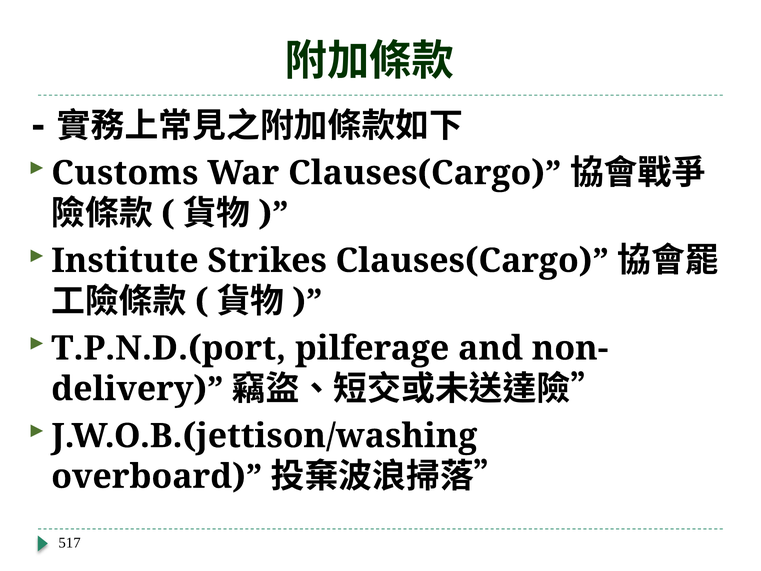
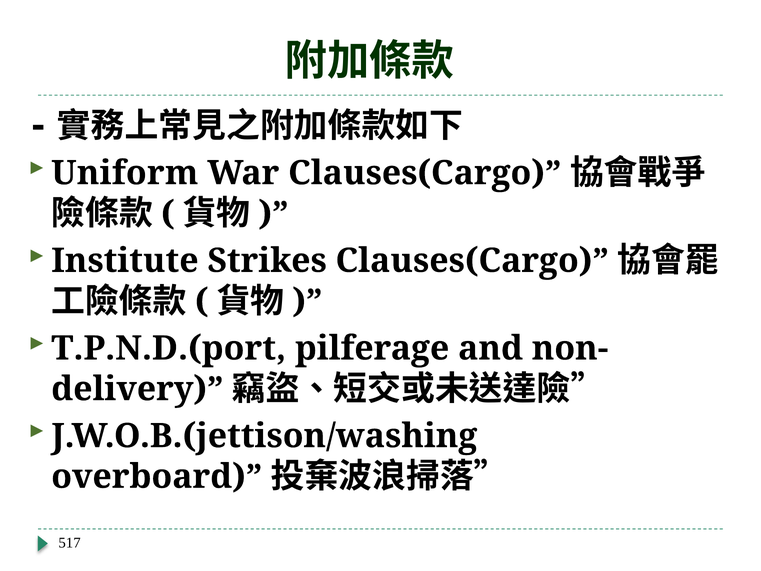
Customs: Customs -> Uniform
